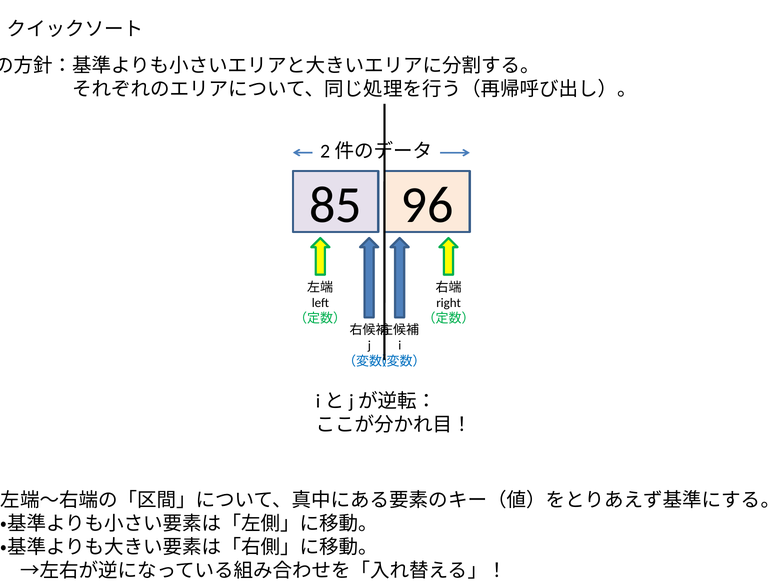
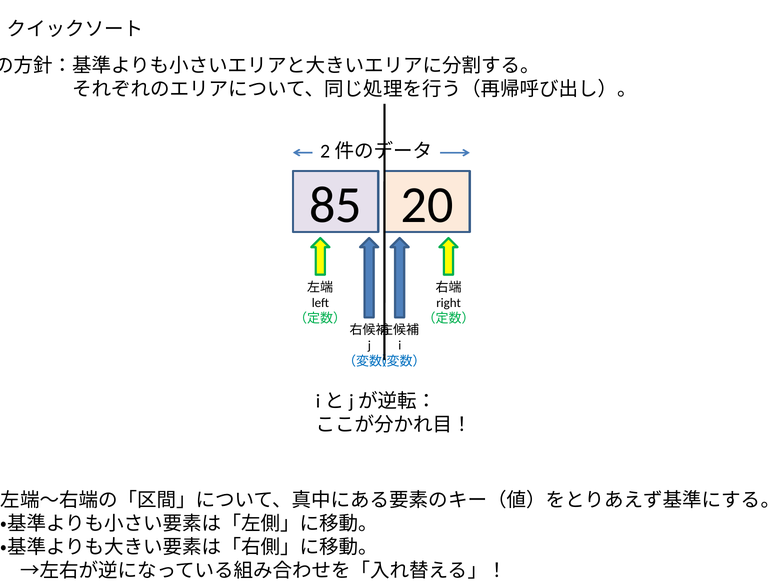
96: 96 -> 20
